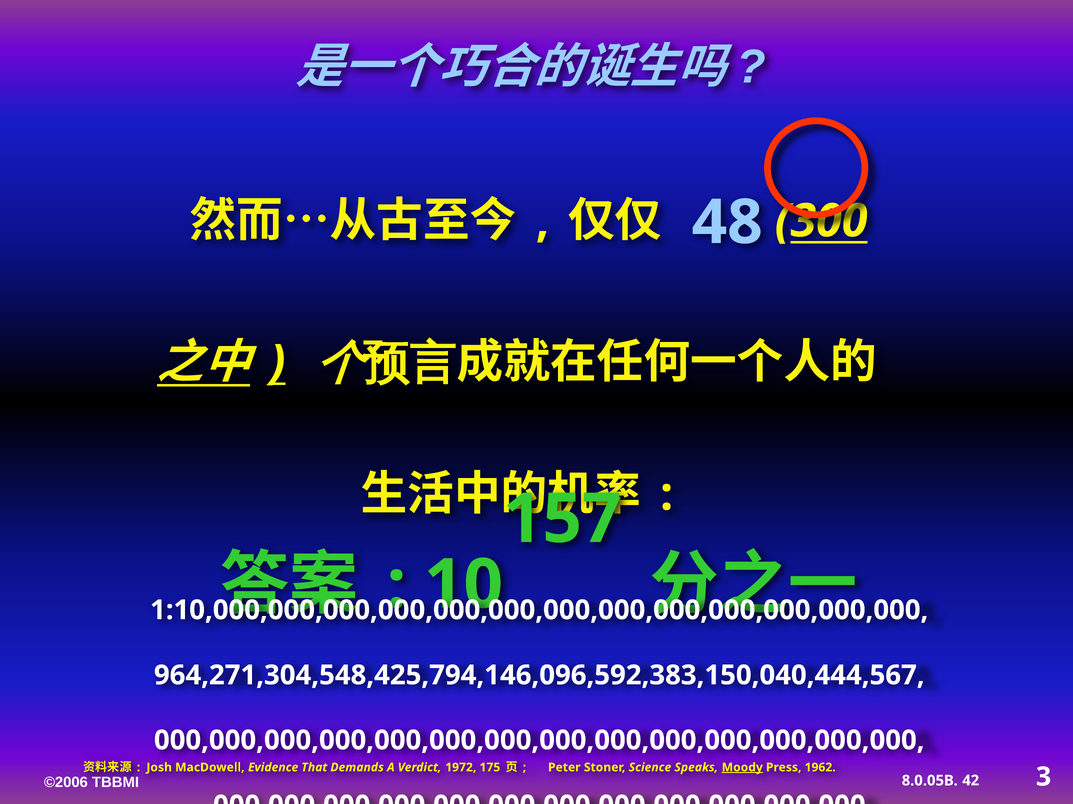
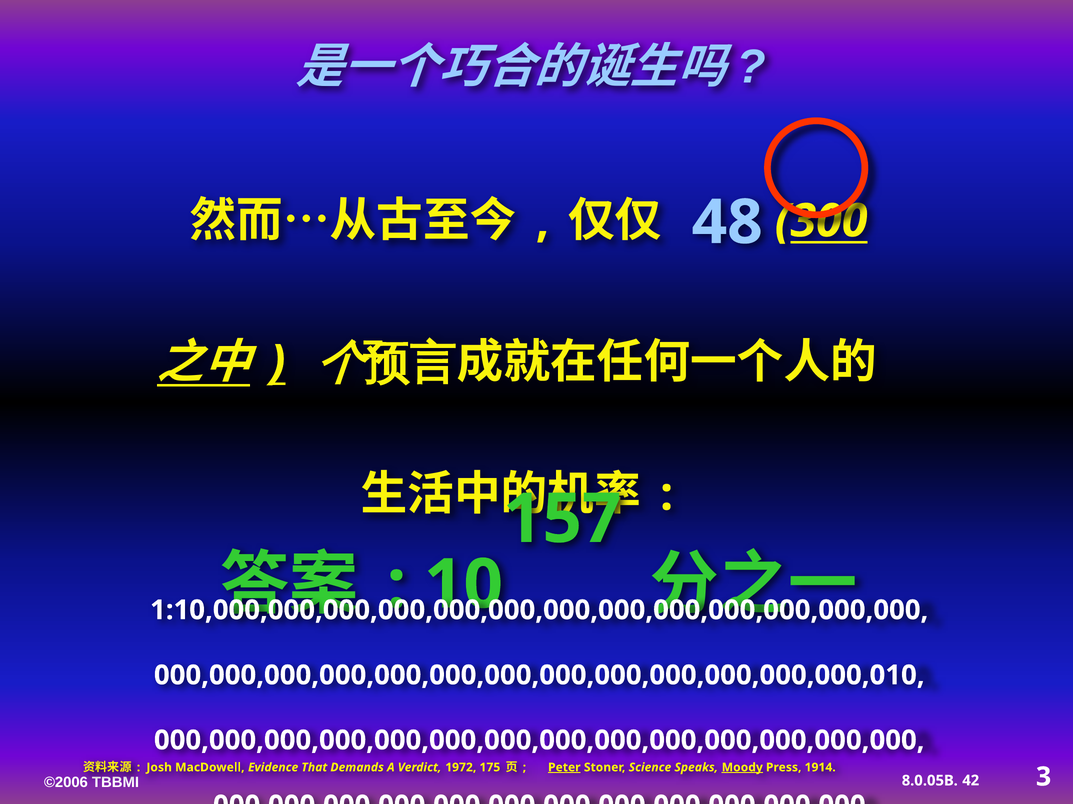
964,271,304,548,425,794,146,096,592,383,150,040,444,567: 964,271,304,548,425,794,146,096,592,383,150,040,444,567 -> 000,000,000,000,000,000,000,000,000,000,000,000,000,010
Peter underline: none -> present
1962: 1962 -> 1914
